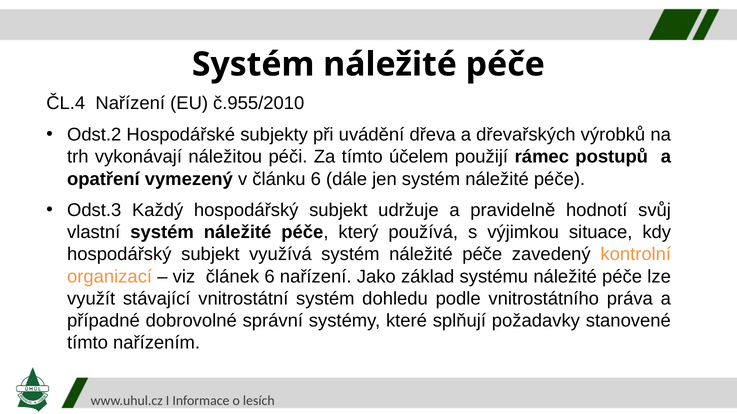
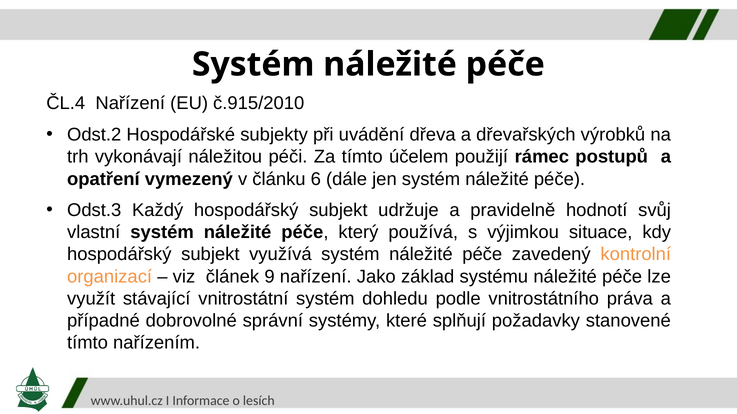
č.955/2010: č.955/2010 -> č.915/2010
článek 6: 6 -> 9
